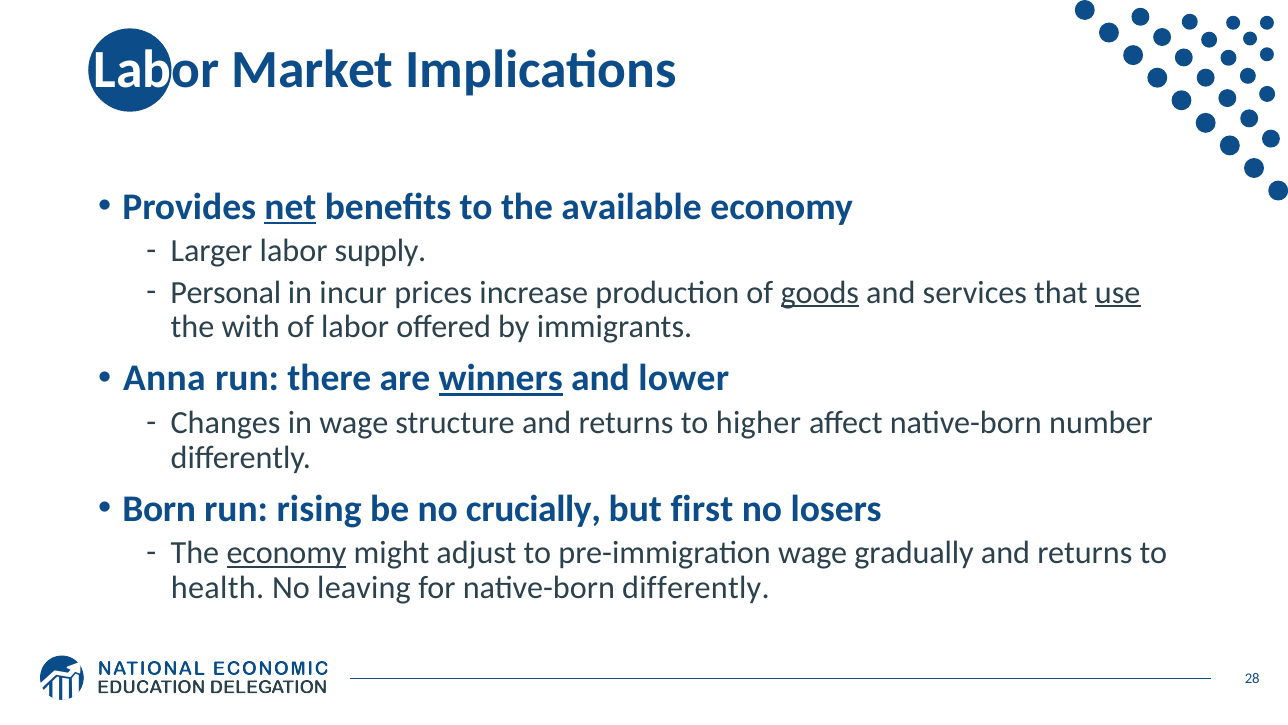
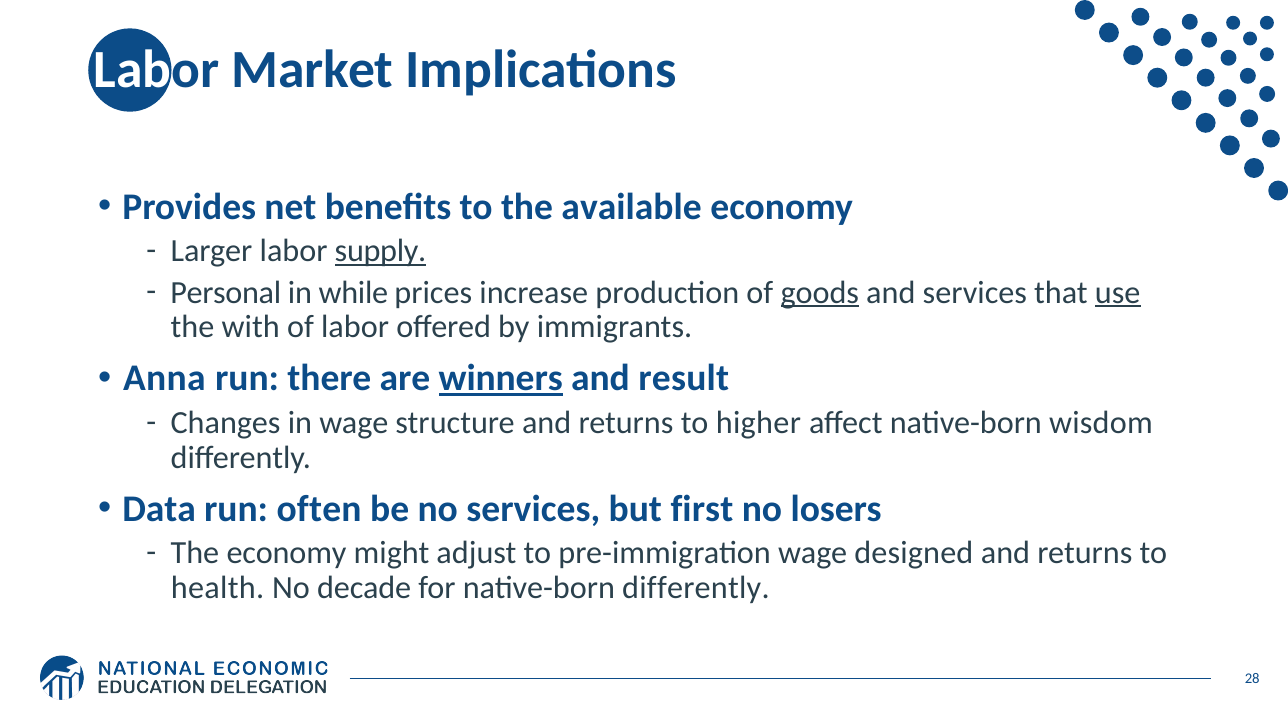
net underline: present -> none
supply underline: none -> present
incur: incur -> while
lower: lower -> result
number: number -> wisdom
Born: Born -> Data
rising: rising -> often
no crucially: crucially -> services
economy at (286, 553) underline: present -> none
gradually: gradually -> designed
leaving: leaving -> decade
